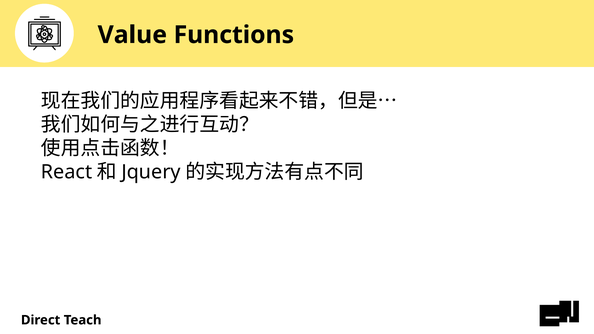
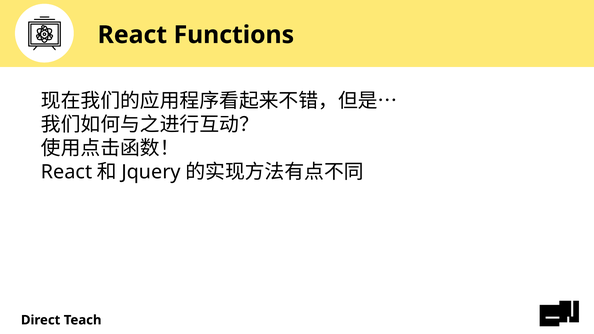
Value at (132, 35): Value -> React
